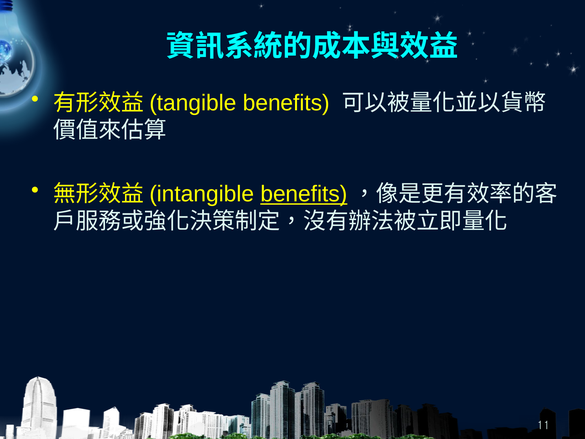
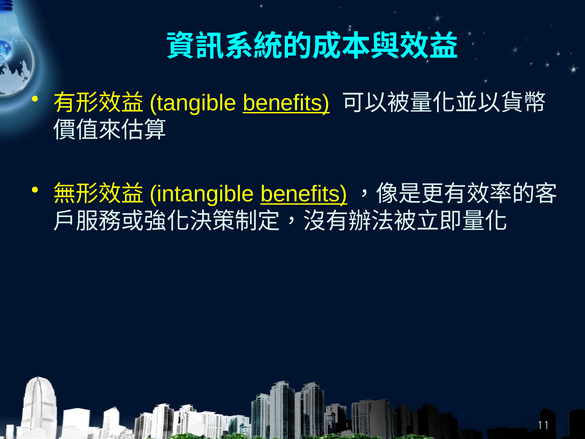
benefits at (286, 103) underline: none -> present
